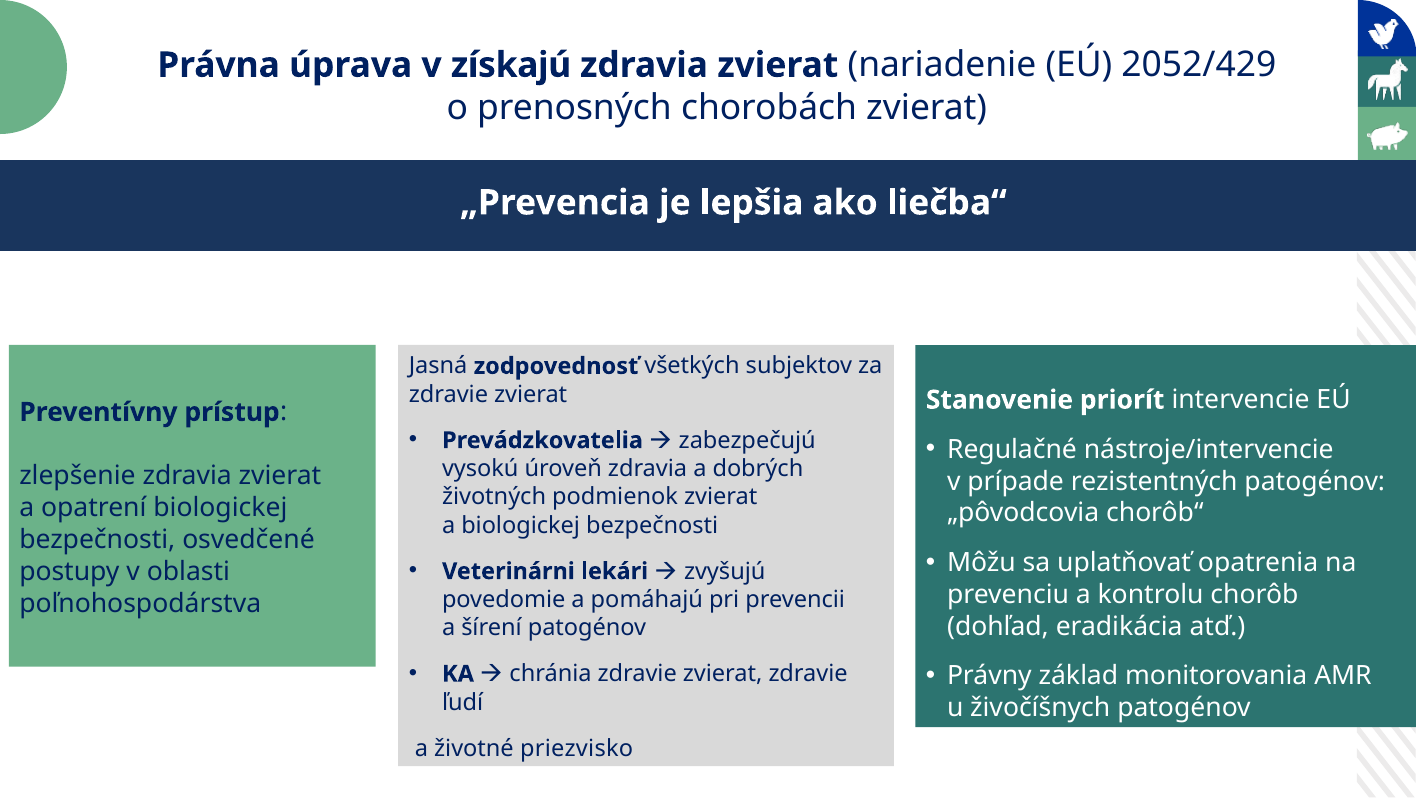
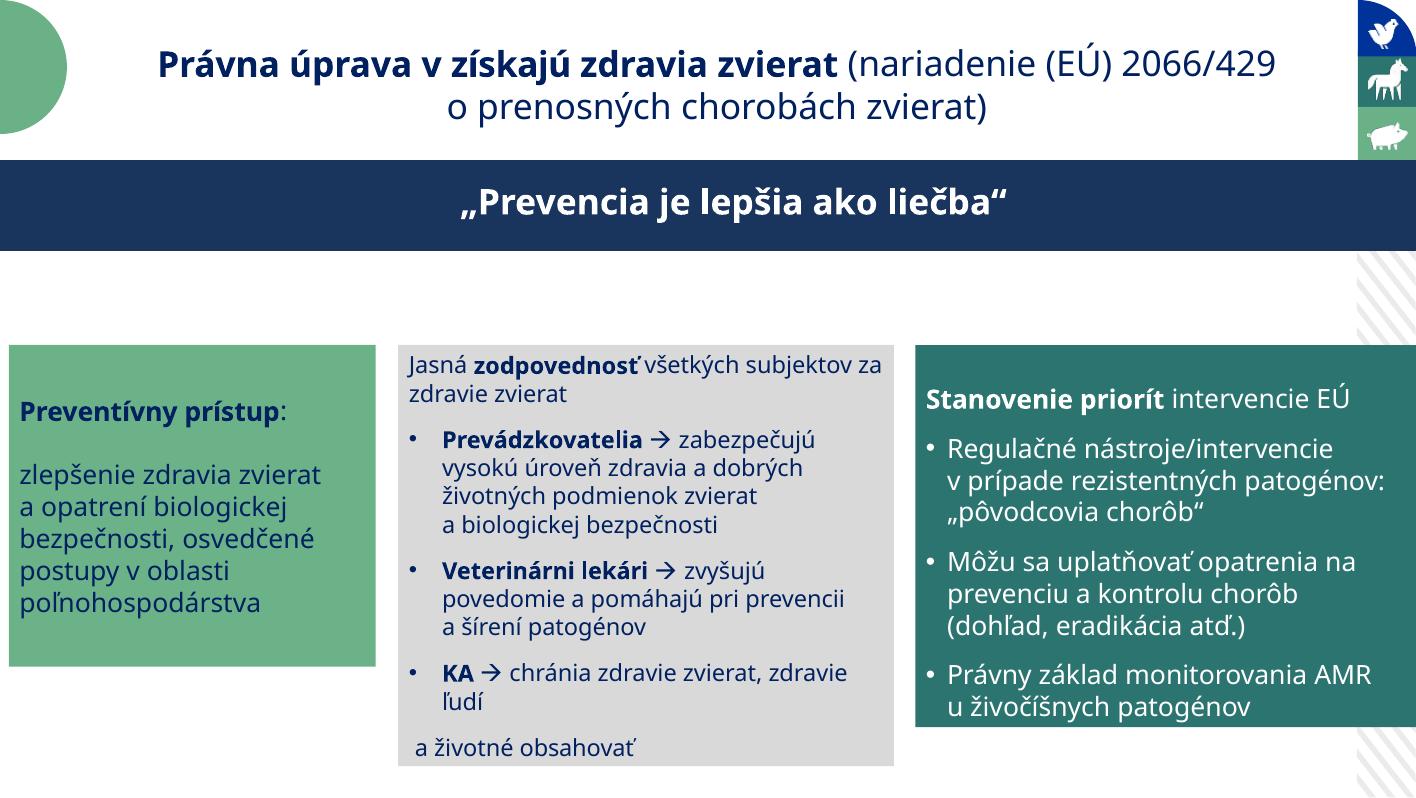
2052/429: 2052/429 -> 2066/429
priezvisko: priezvisko -> obsahovať
